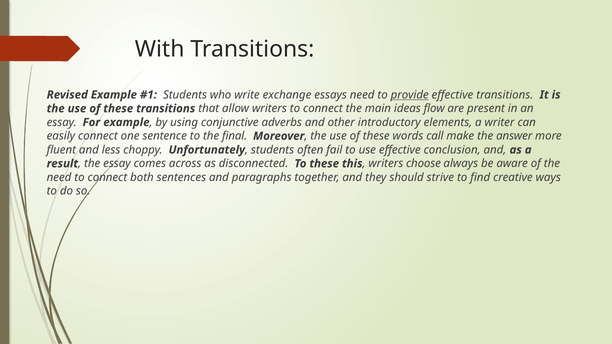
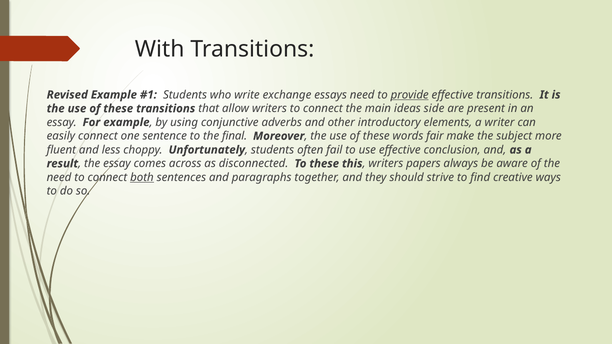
flow: flow -> side
call: call -> fair
answer: answer -> subject
choose: choose -> papers
both underline: none -> present
